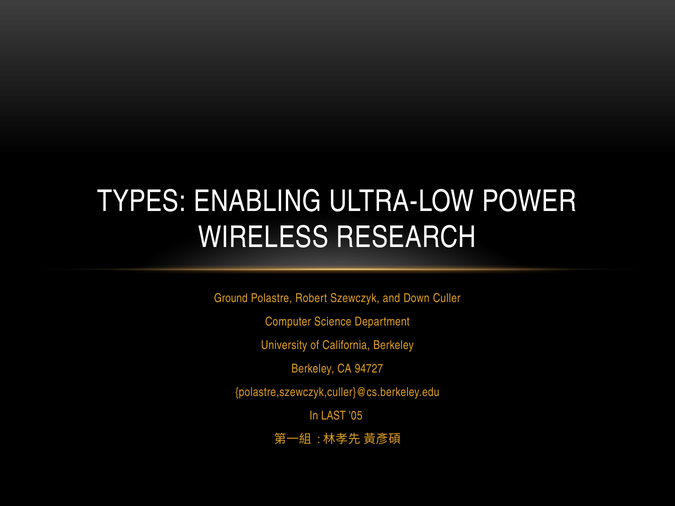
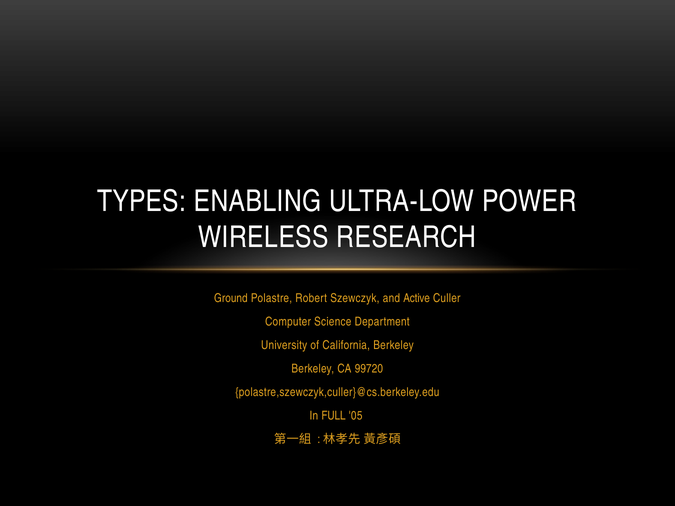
Down: Down -> Active
94727: 94727 -> 99720
LAST: LAST -> FULL
